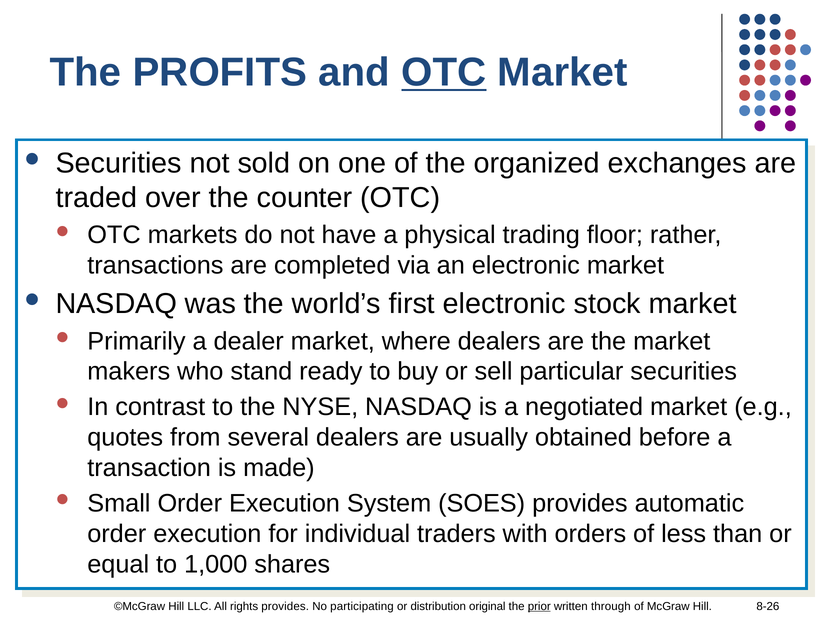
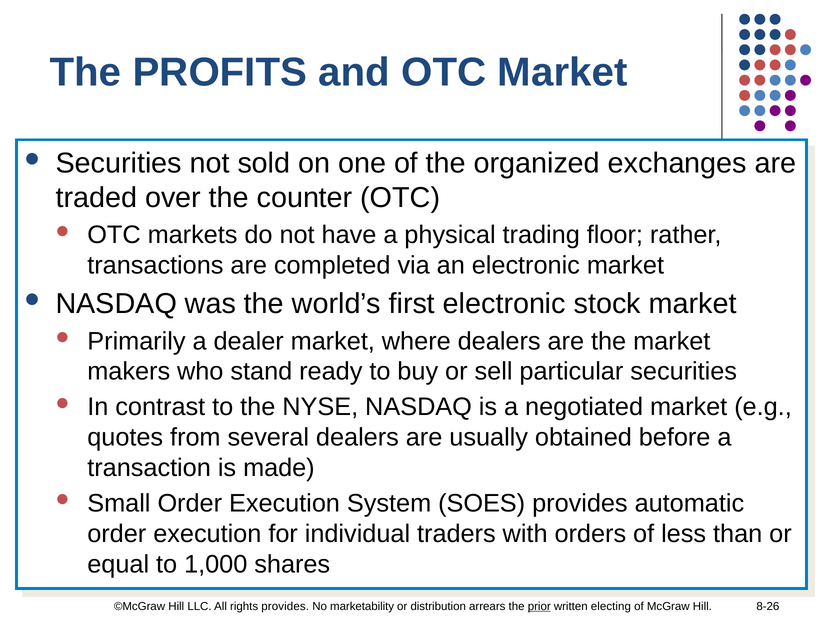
OTC at (444, 73) underline: present -> none
participating: participating -> marketability
original: original -> arrears
through: through -> electing
